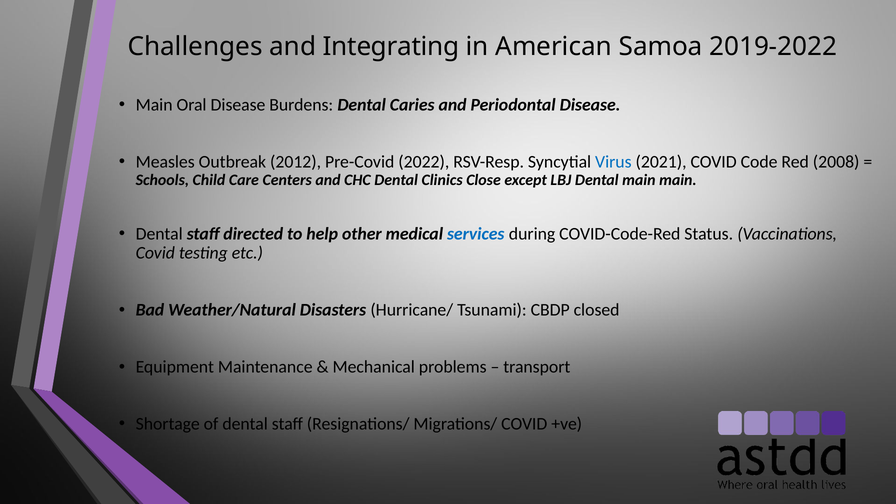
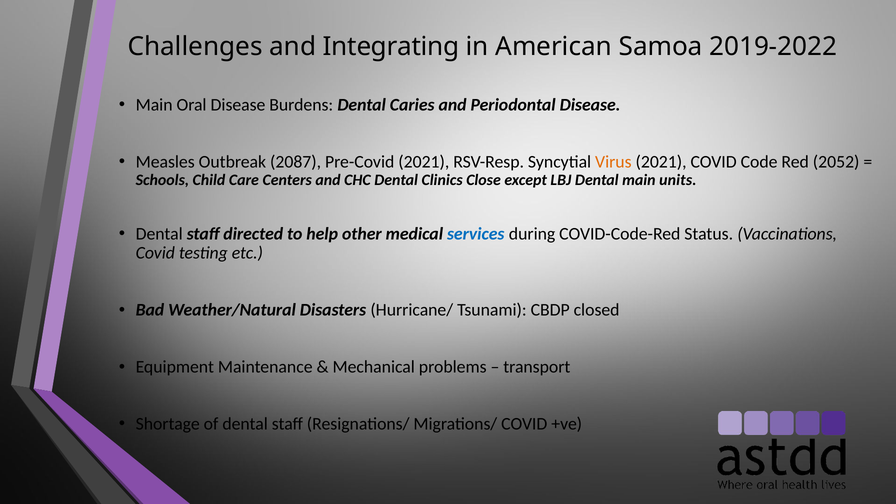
2012: 2012 -> 2087
Pre-Covid 2022: 2022 -> 2021
Virus colour: blue -> orange
2008: 2008 -> 2052
main main: main -> units
